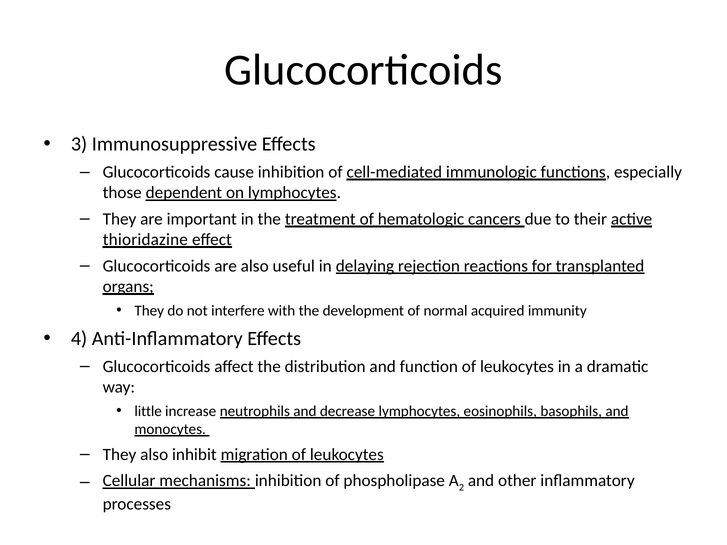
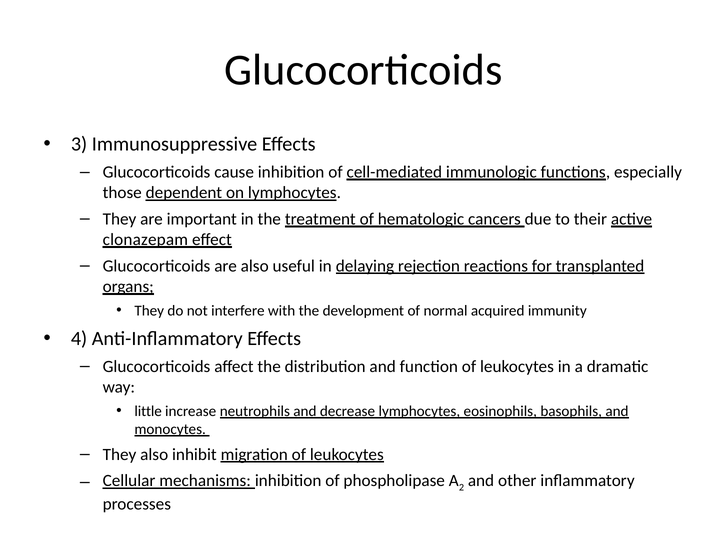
thioridazine: thioridazine -> clonazepam
